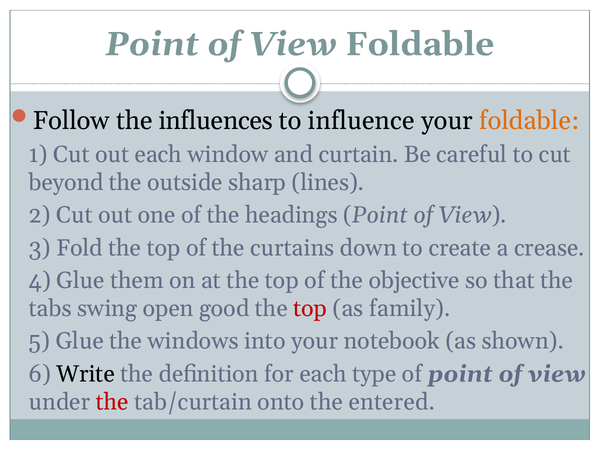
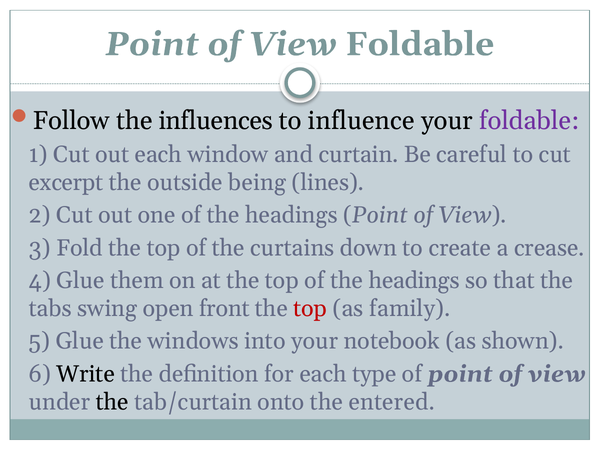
foldable at (529, 120) colour: orange -> purple
beyond: beyond -> excerpt
sharp: sharp -> being
top of the objective: objective -> headings
good: good -> front
the at (112, 402) colour: red -> black
